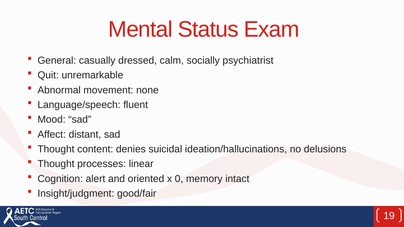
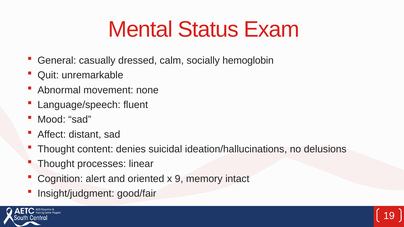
psychiatrist: psychiatrist -> hemoglobin
0: 0 -> 9
